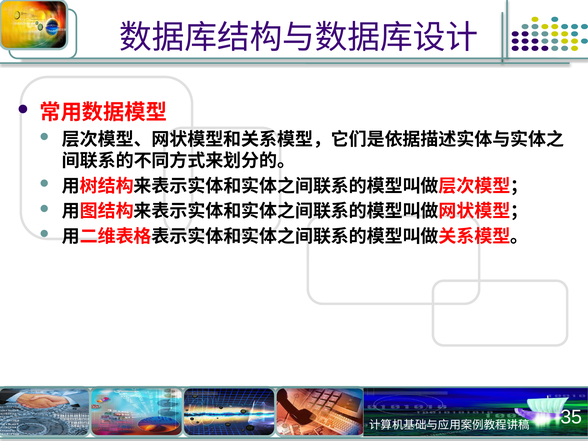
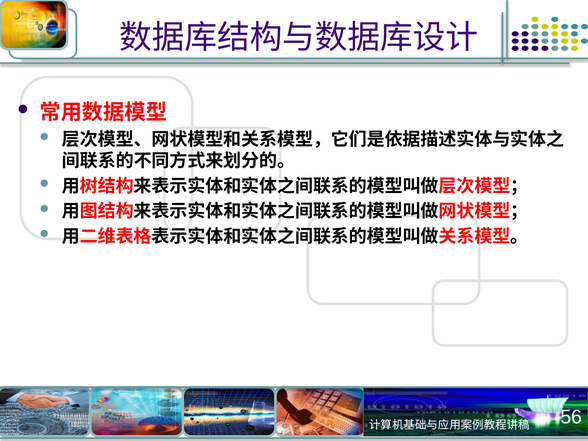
35: 35 -> 56
